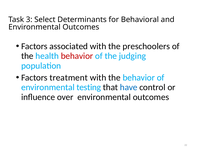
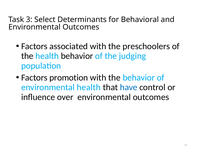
behavior at (77, 56) colour: red -> black
treatment: treatment -> promotion
environmental testing: testing -> health
